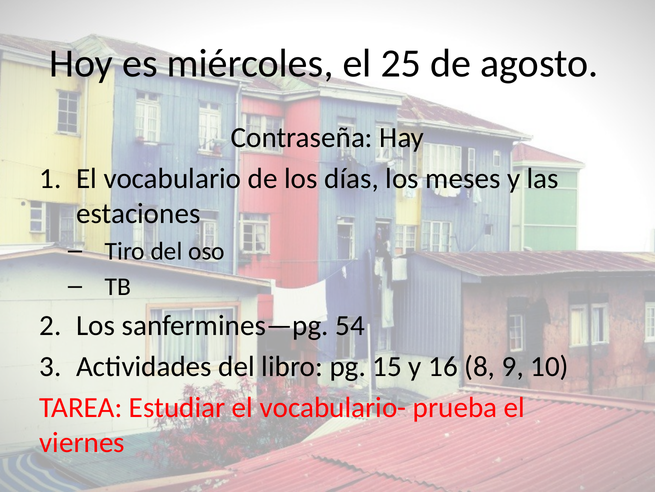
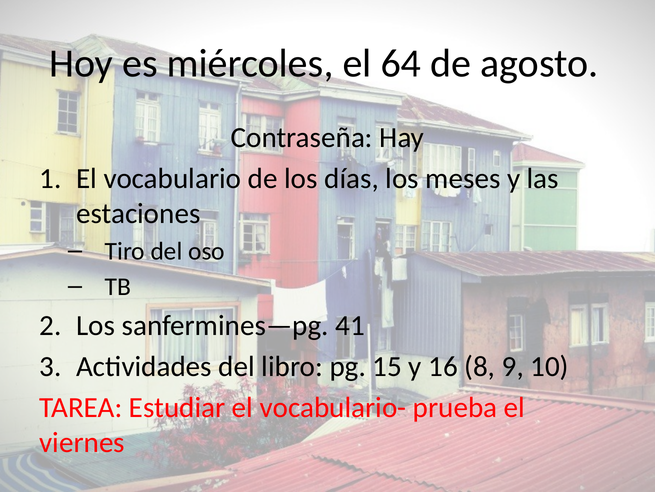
25: 25 -> 64
54: 54 -> 41
